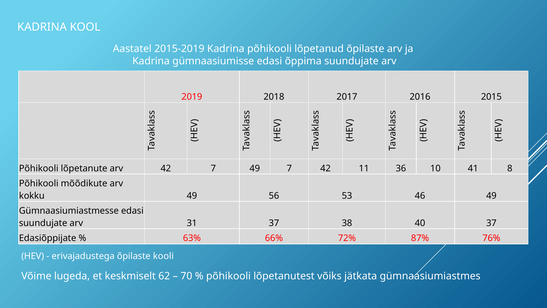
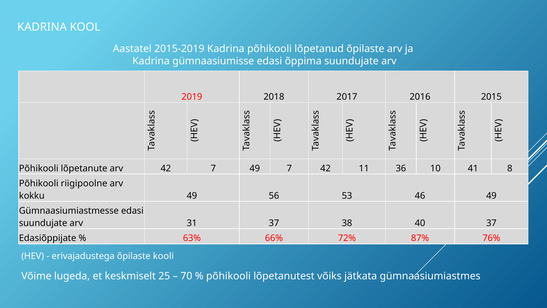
mõõdikute: mõõdikute -> riigipoolne
62: 62 -> 25
